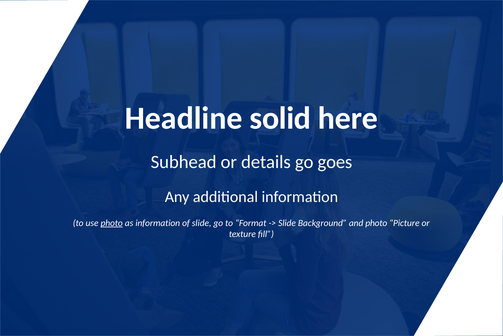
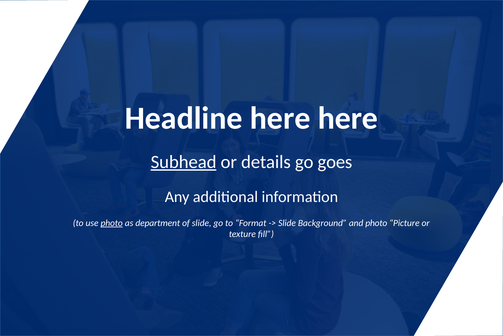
Headline solid: solid -> here
Subhead underline: none -> present
as information: information -> department
